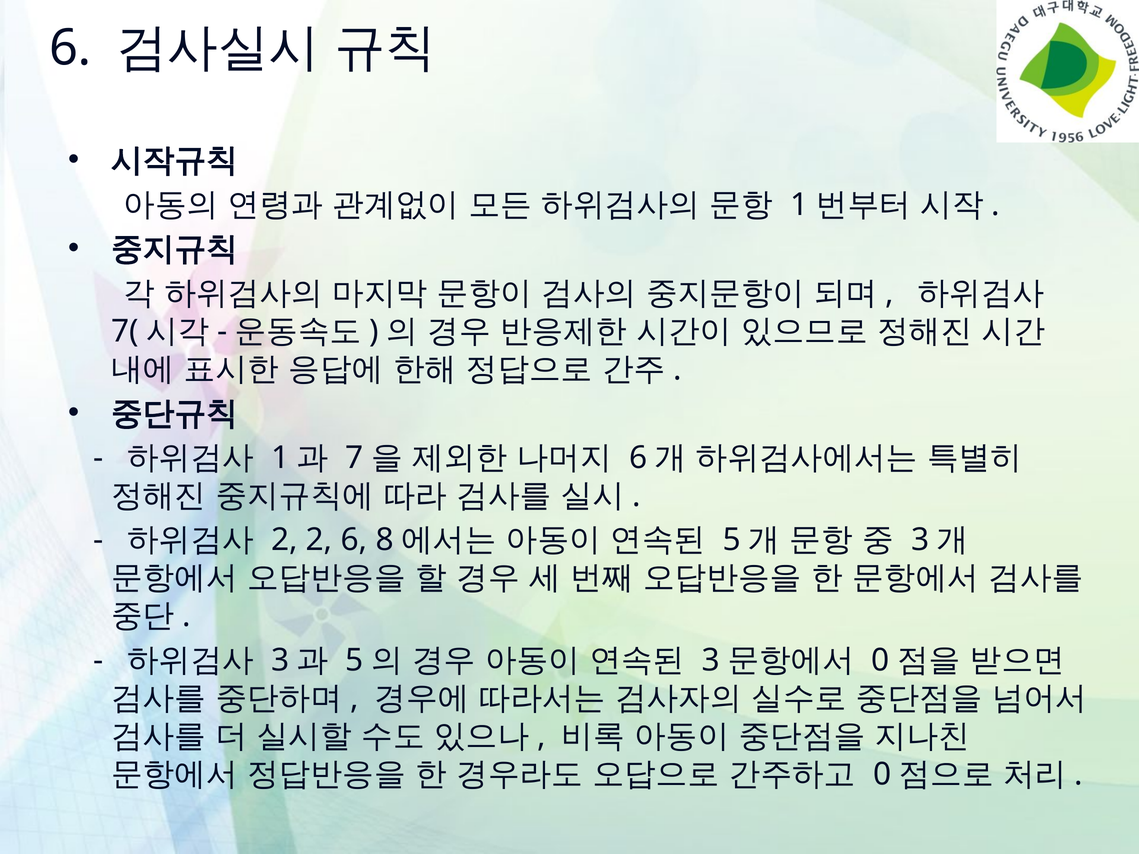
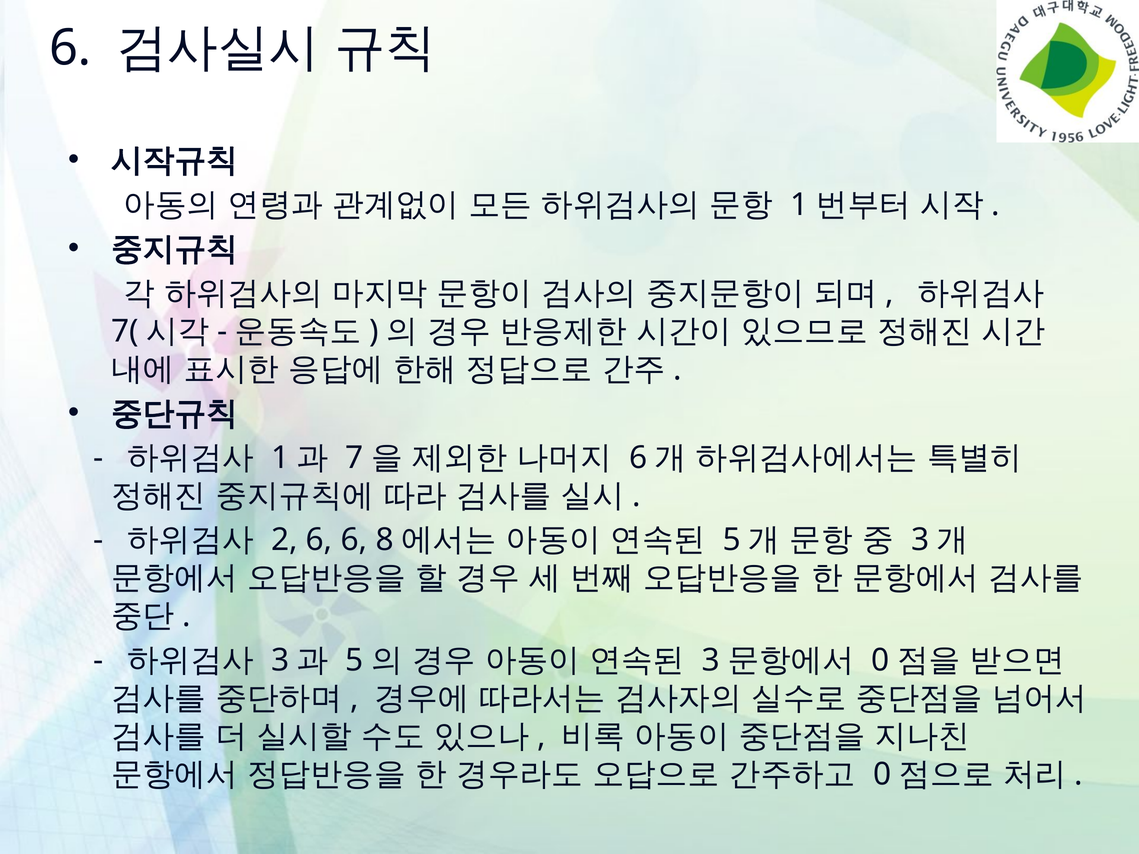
2 2: 2 -> 6
